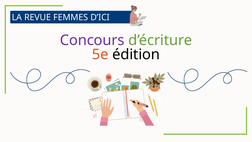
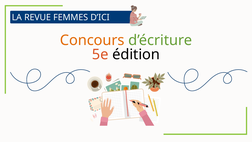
Concours colour: purple -> orange
